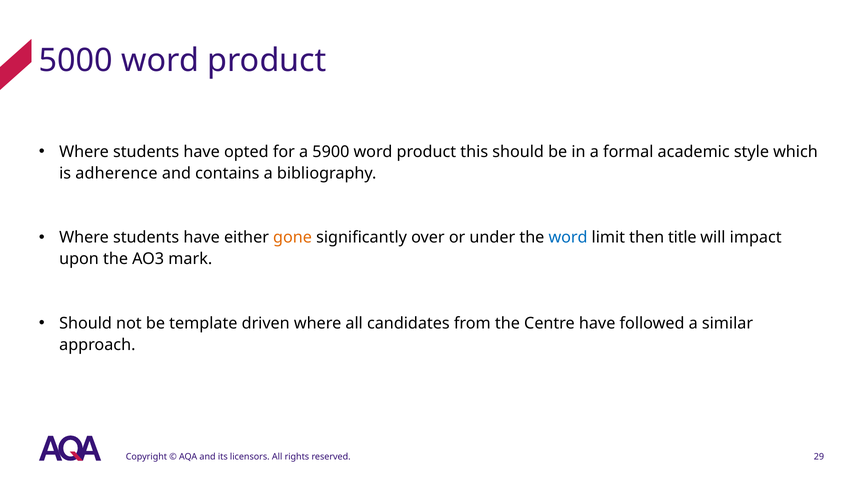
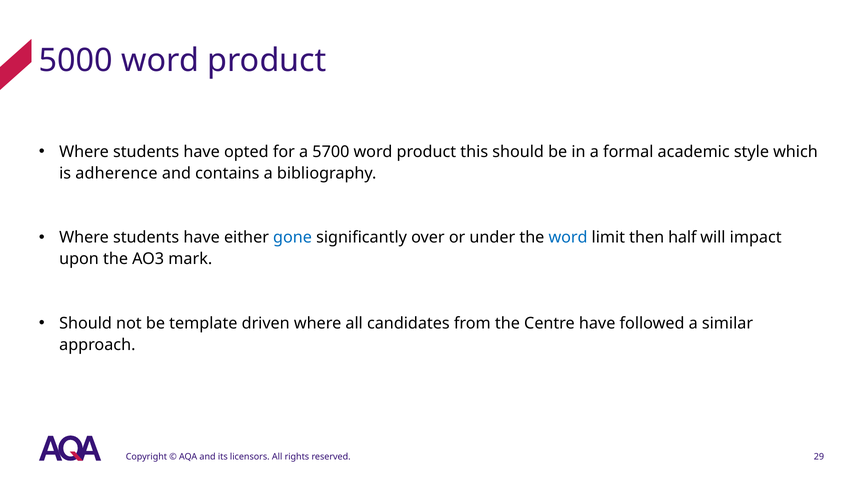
5900: 5900 -> 5700
gone colour: orange -> blue
title: title -> half
